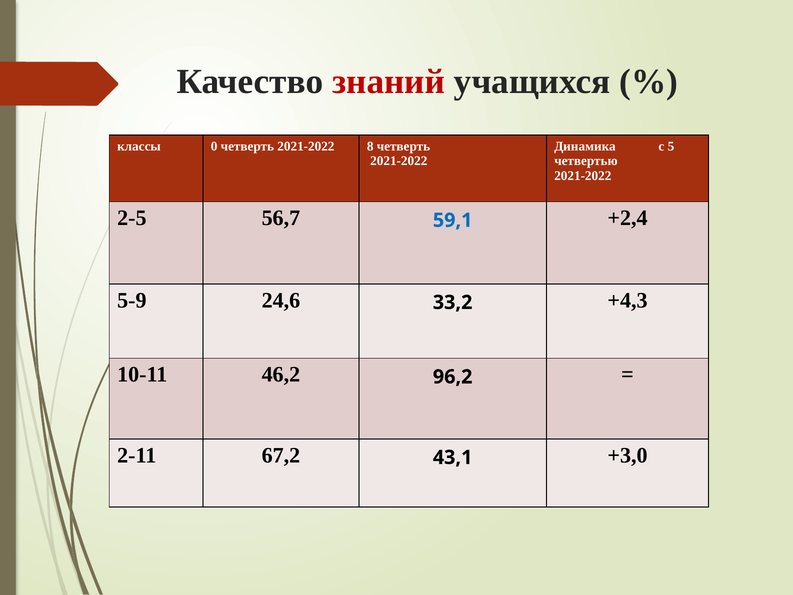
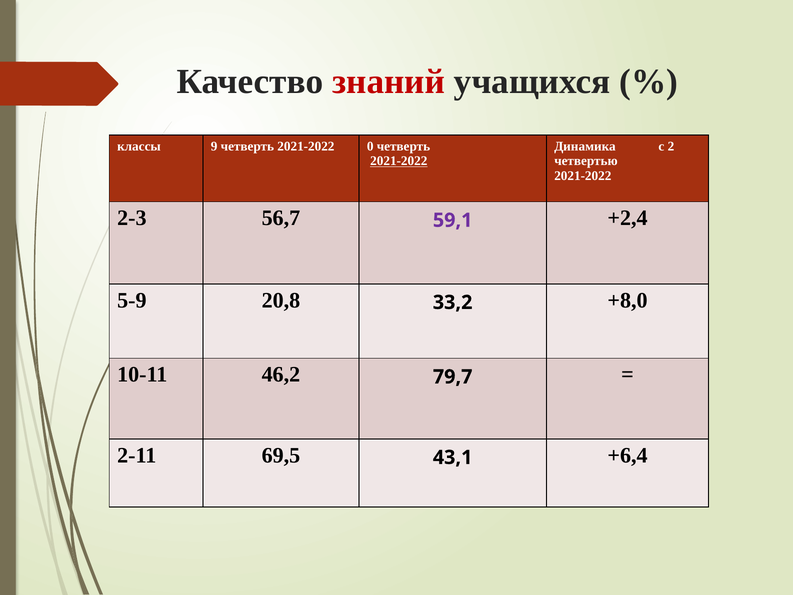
0: 0 -> 9
8: 8 -> 0
5: 5 -> 2
2021-2022 at (399, 161) underline: none -> present
2-5: 2-5 -> 2-3
59,1 colour: blue -> purple
24,6: 24,6 -> 20,8
+4,3: +4,3 -> +8,0
96,2: 96,2 -> 79,7
67,2: 67,2 -> 69,5
+3,0: +3,0 -> +6,4
